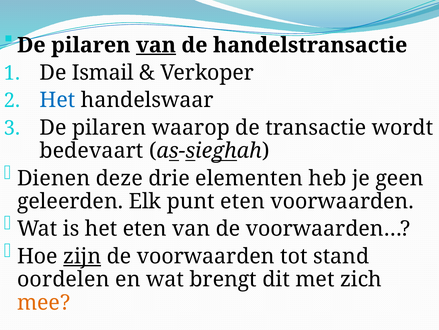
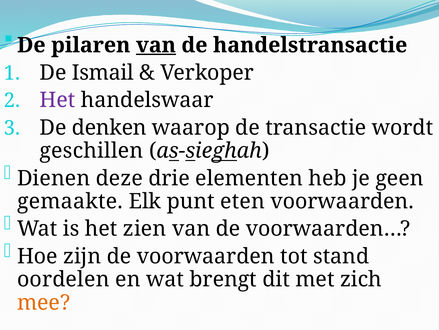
Het at (57, 100) colour: blue -> purple
pilaren at (109, 127): pilaren -> denken
bedevaart: bedevaart -> geschillen
geleerden: geleerden -> gemaakte
het eten: eten -> zien
zijn underline: present -> none
